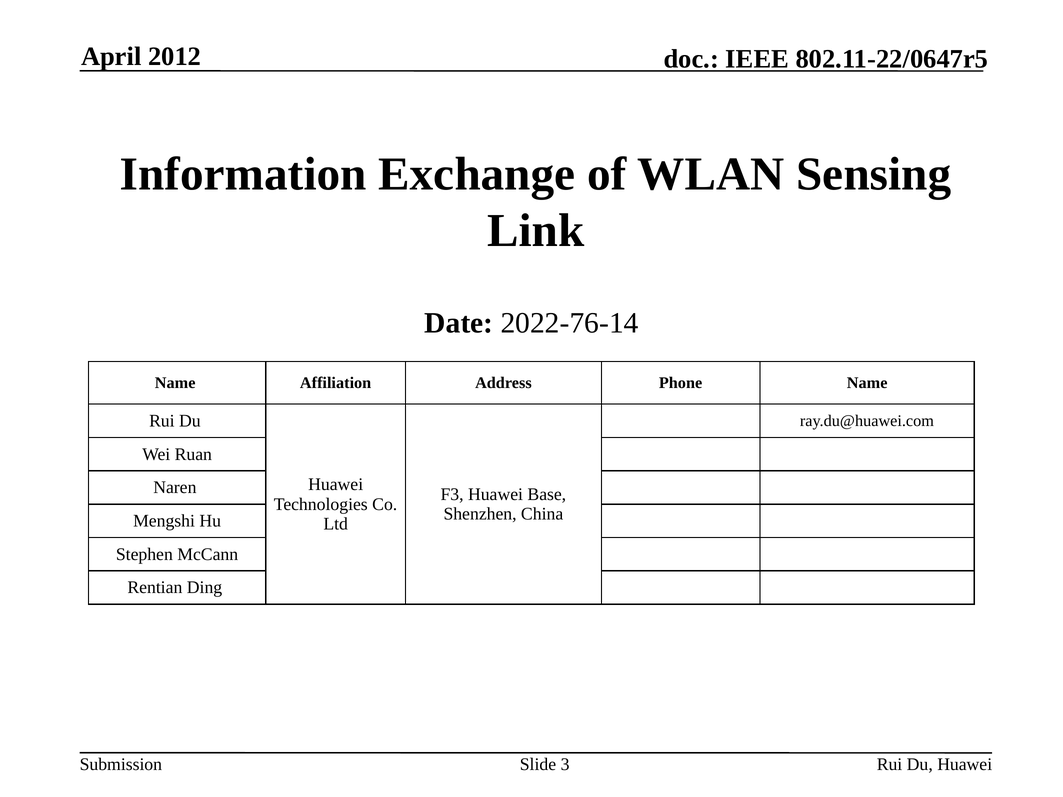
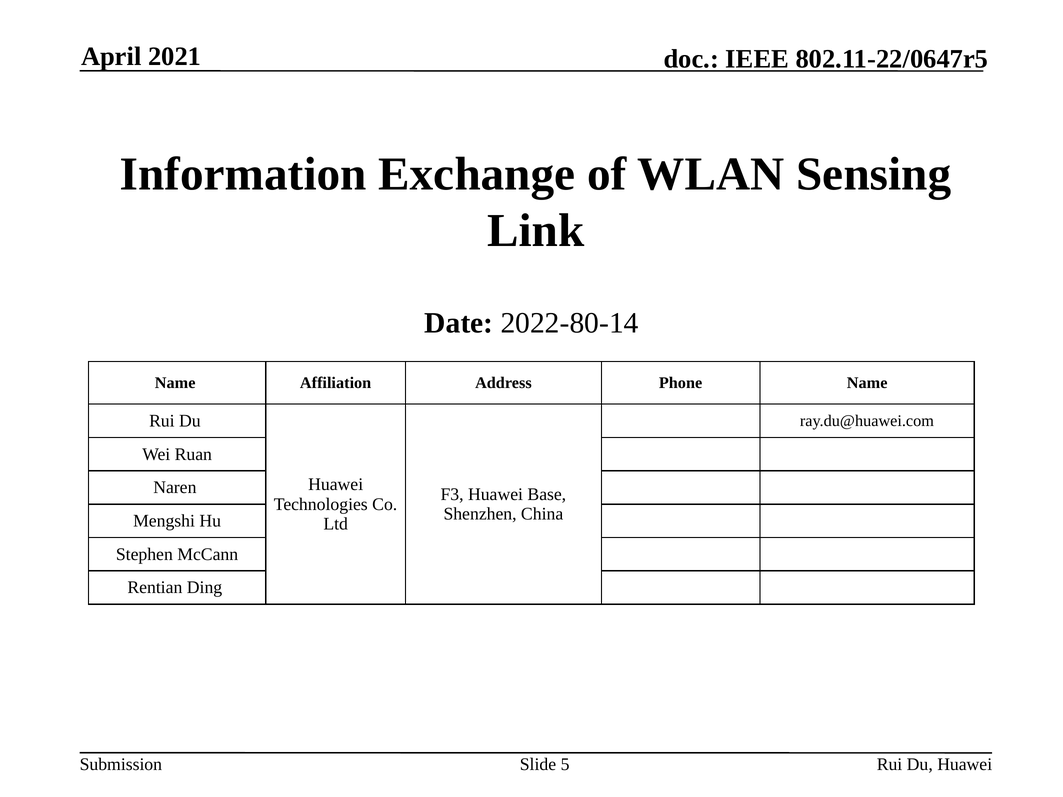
2012: 2012 -> 2021
2022-76-14: 2022-76-14 -> 2022-80-14
3: 3 -> 5
